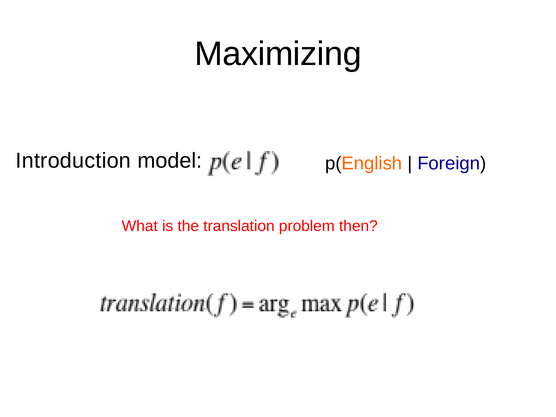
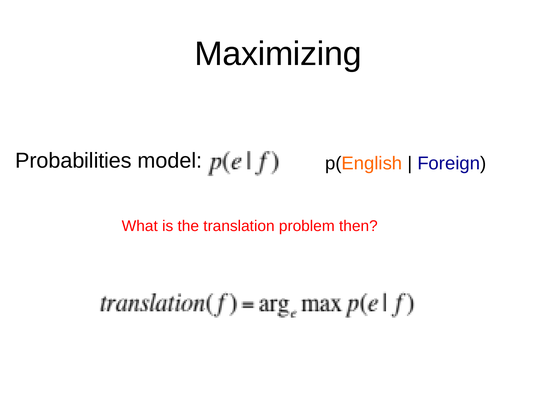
Introduction: Introduction -> Probabilities
